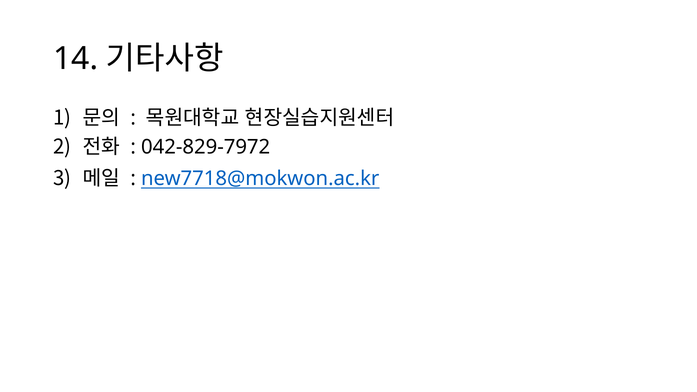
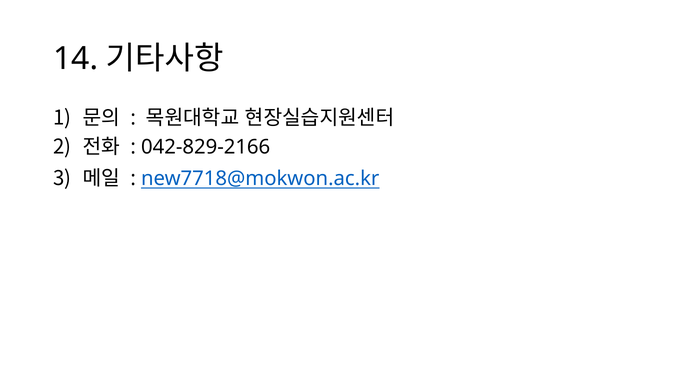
042-829-7972: 042-829-7972 -> 042-829-2166
